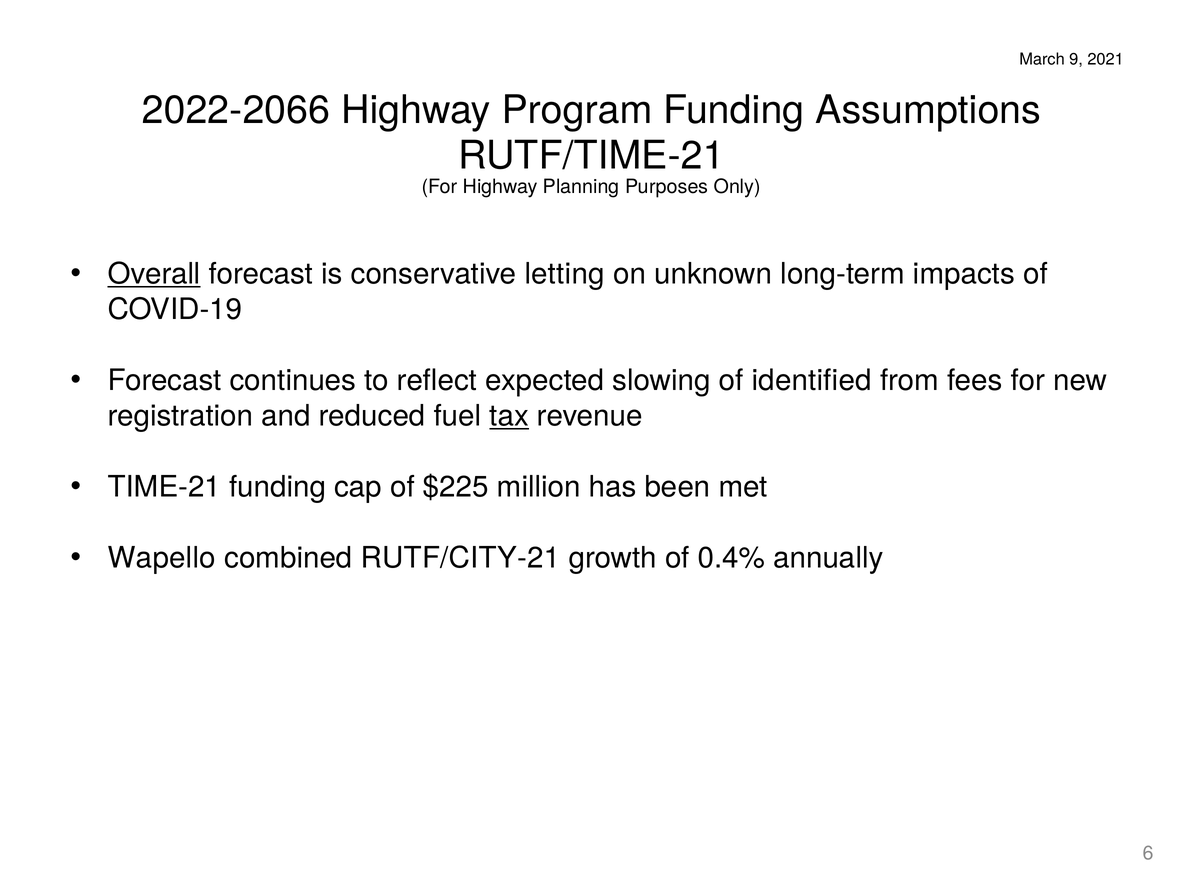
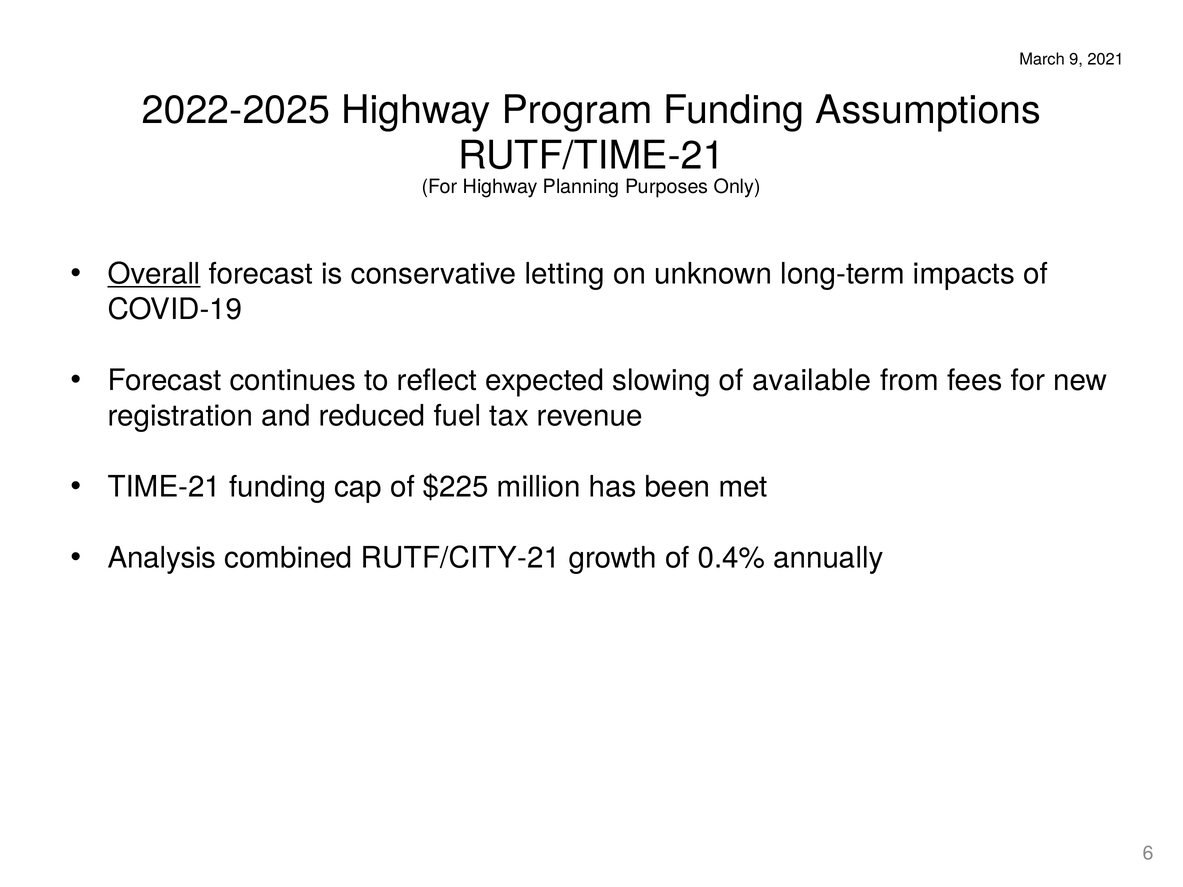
2022-2066: 2022-2066 -> 2022-2025
identified: identified -> available
tax underline: present -> none
Wapello: Wapello -> Analysis
